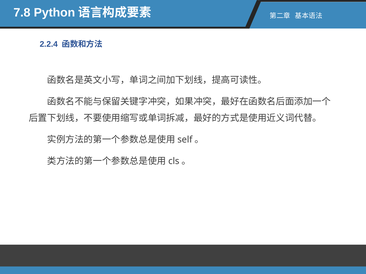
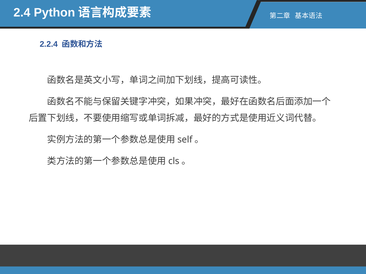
7.8: 7.8 -> 2.4
